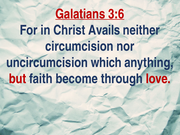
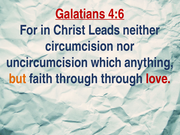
3:6: 3:6 -> 4:6
Avails: Avails -> Leads
but colour: red -> orange
faith become: become -> through
